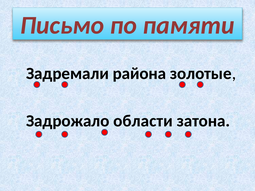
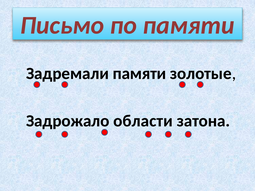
Задремали района: района -> памяти
